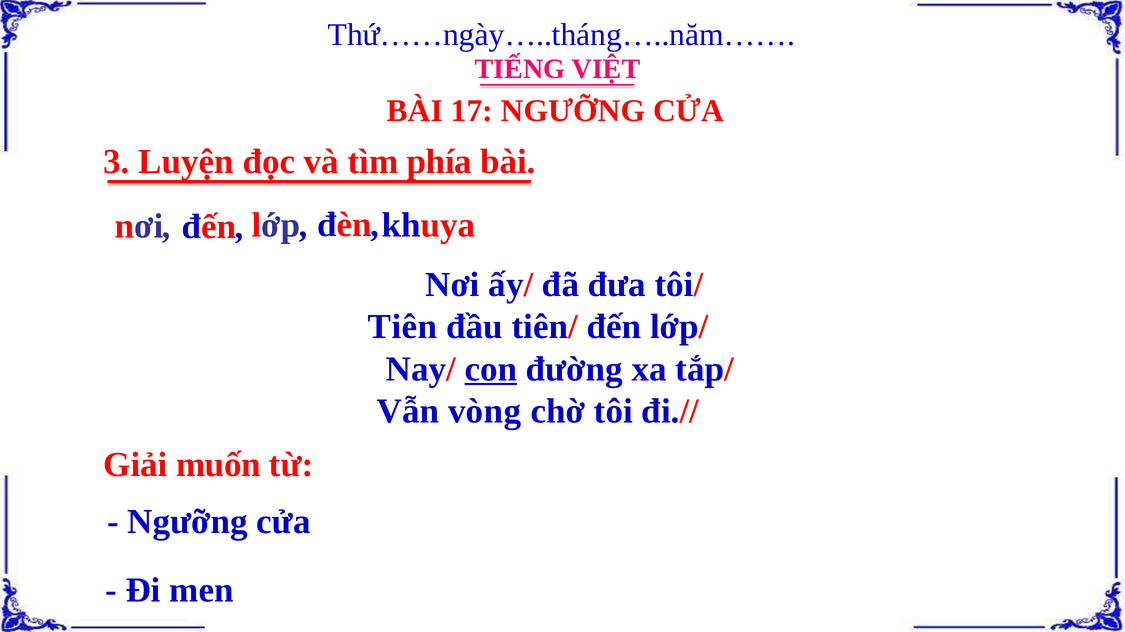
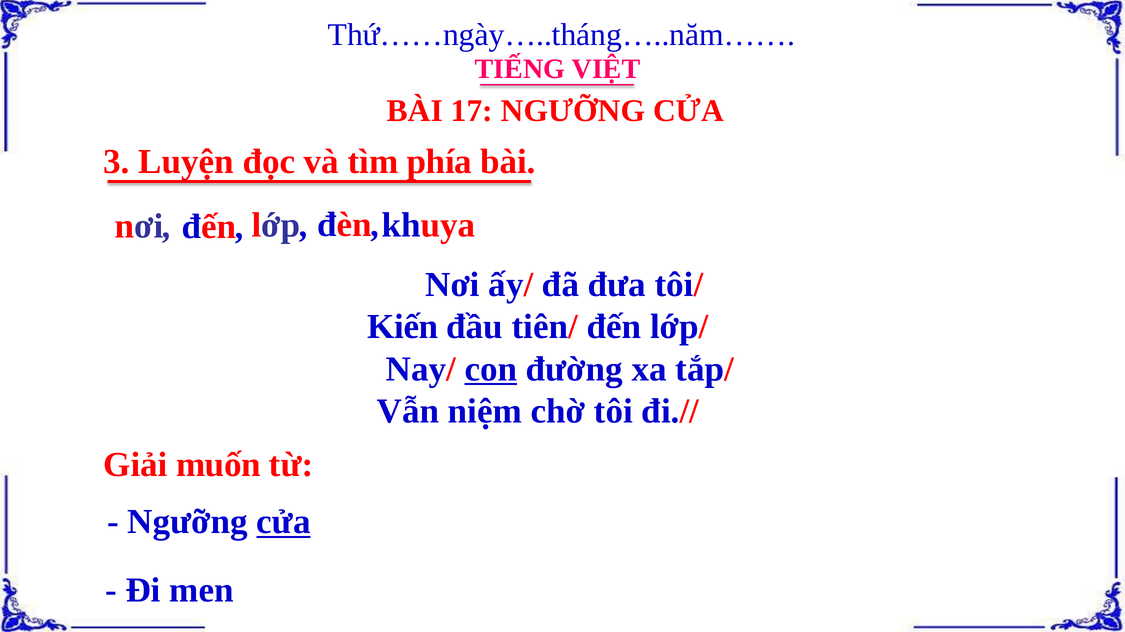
Tiên: Tiên -> Kiến
vòng: vòng -> niệm
cửa at (284, 522) underline: none -> present
